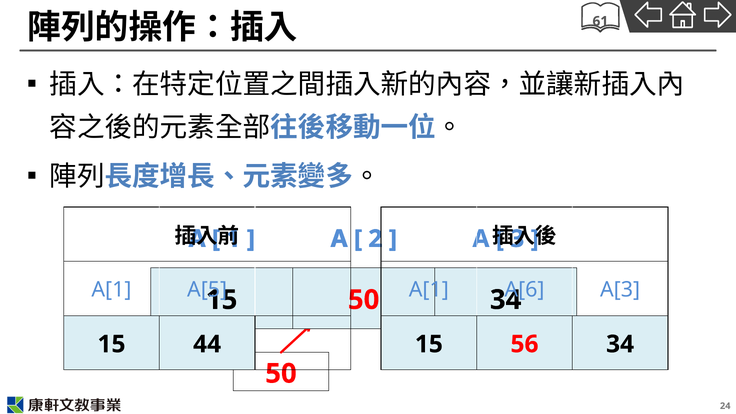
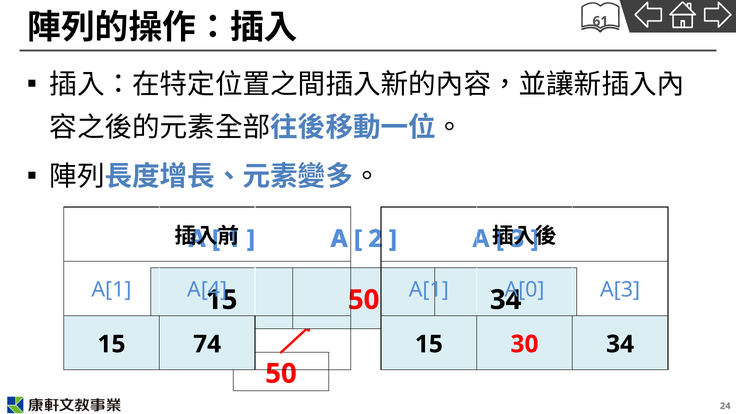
A[5: A[5 -> A[4
A[6: A[6 -> A[0
44: 44 -> 74
56: 56 -> 30
